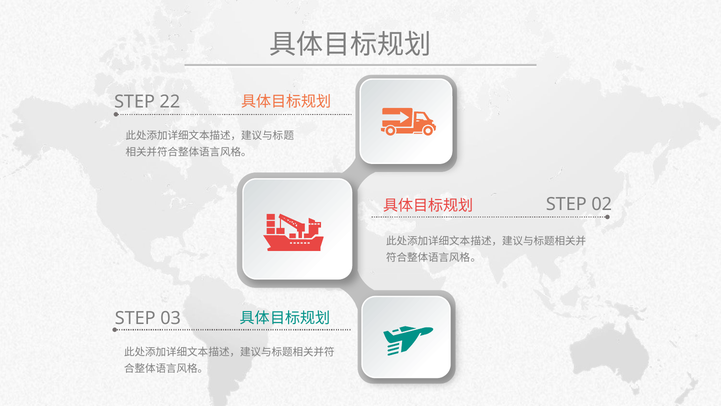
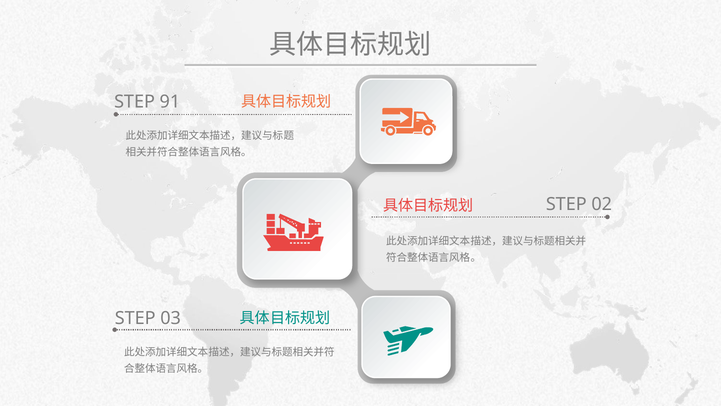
22: 22 -> 91
